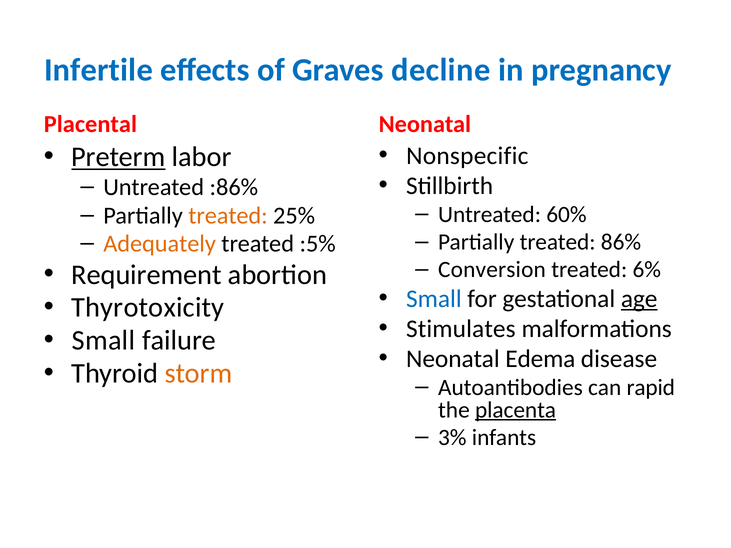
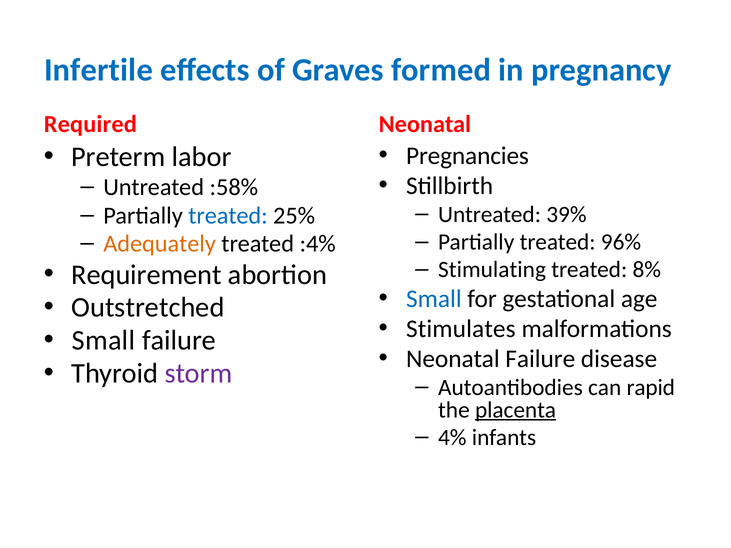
decline: decline -> formed
Placental: Placental -> Required
Preterm underline: present -> none
Nonspecific: Nonspecific -> Pregnancies
:86%: :86% -> :58%
60%: 60% -> 39%
treated at (228, 216) colour: orange -> blue
86%: 86% -> 96%
:5%: :5% -> :4%
Conversion: Conversion -> Stimulating
6%: 6% -> 8%
age underline: present -> none
Thyrotoxicity: Thyrotoxicity -> Outstretched
Neonatal Edema: Edema -> Failure
storm colour: orange -> purple
3%: 3% -> 4%
